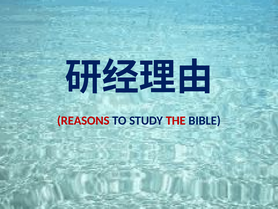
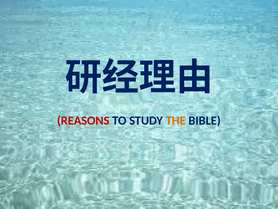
THE colour: red -> orange
